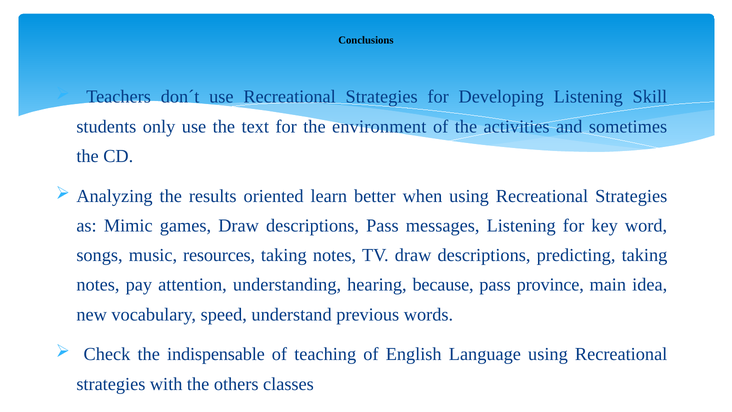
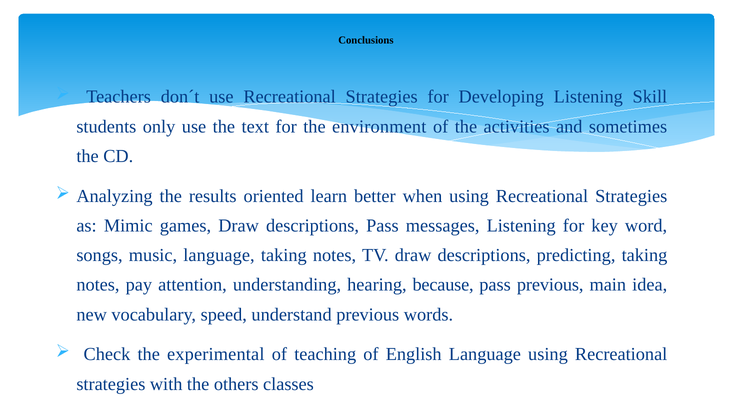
music resources: resources -> language
pass province: province -> previous
indispensable: indispensable -> experimental
